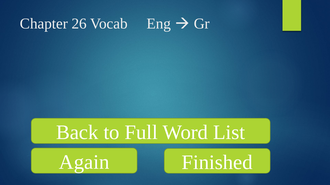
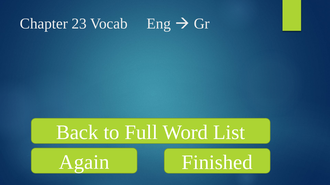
26: 26 -> 23
